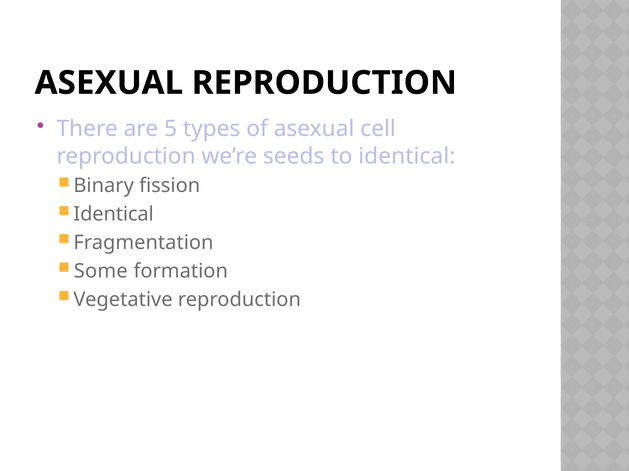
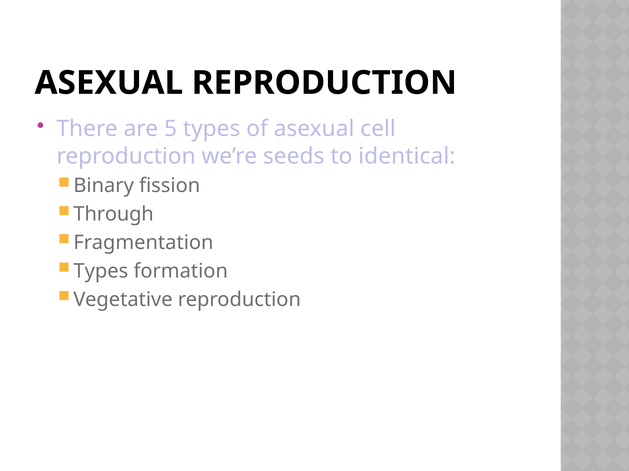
Identical at (114, 215): Identical -> Through
Some at (101, 271): Some -> Types
